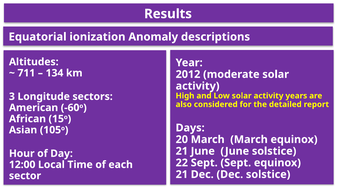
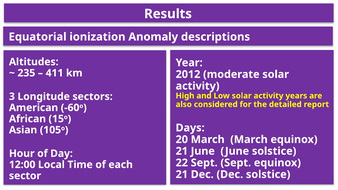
711: 711 -> 235
134: 134 -> 411
